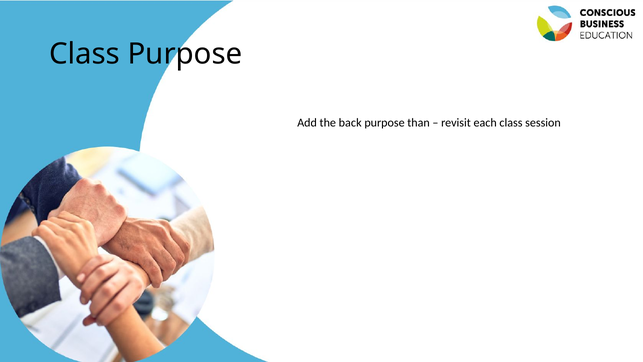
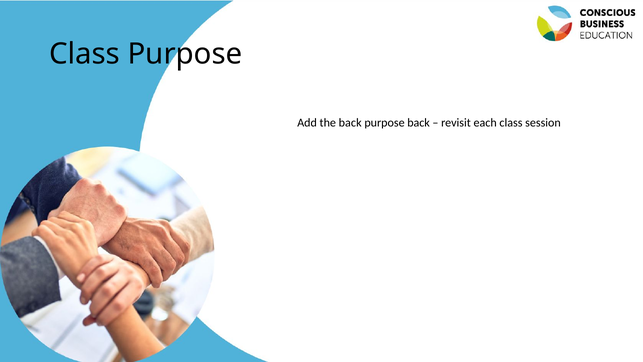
purpose than: than -> back
